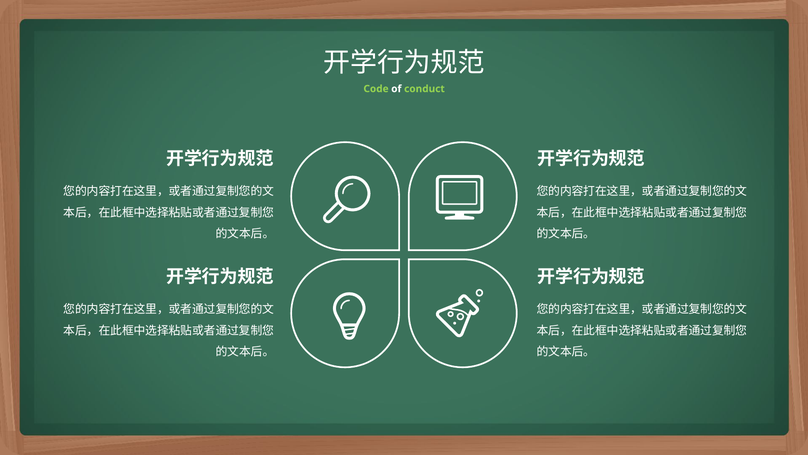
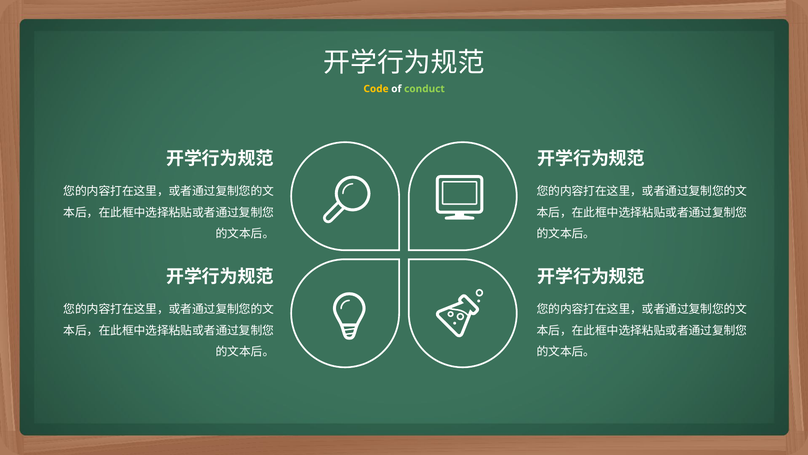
Code colour: light green -> yellow
